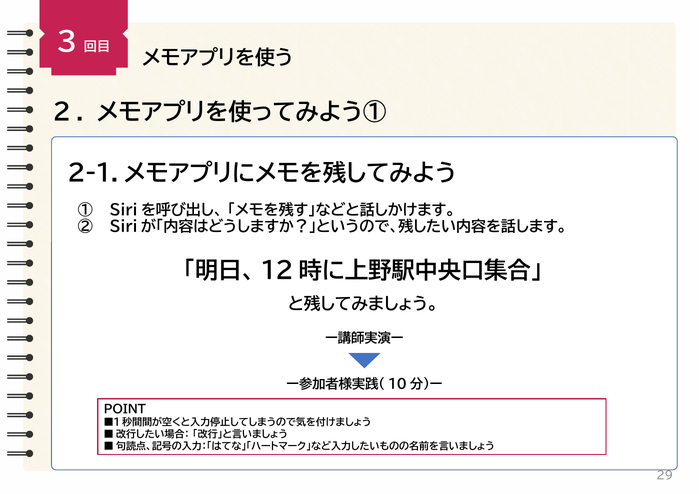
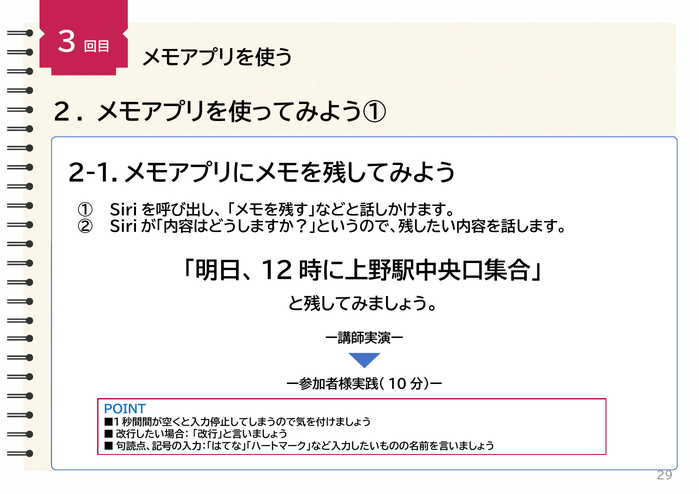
POINT colour: black -> blue
